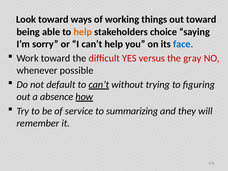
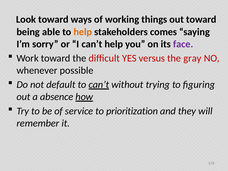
choice: choice -> comes
face colour: blue -> purple
summarizing: summarizing -> prioritization
